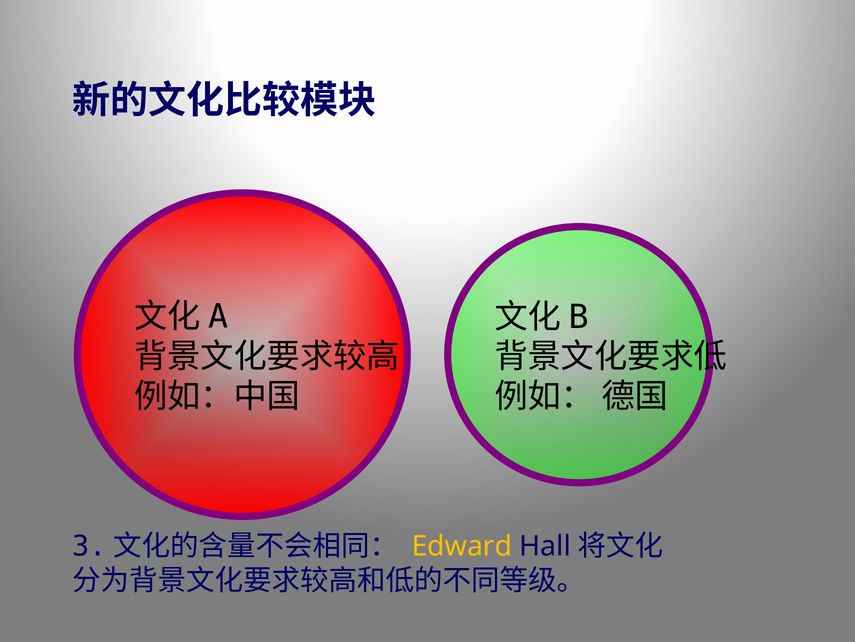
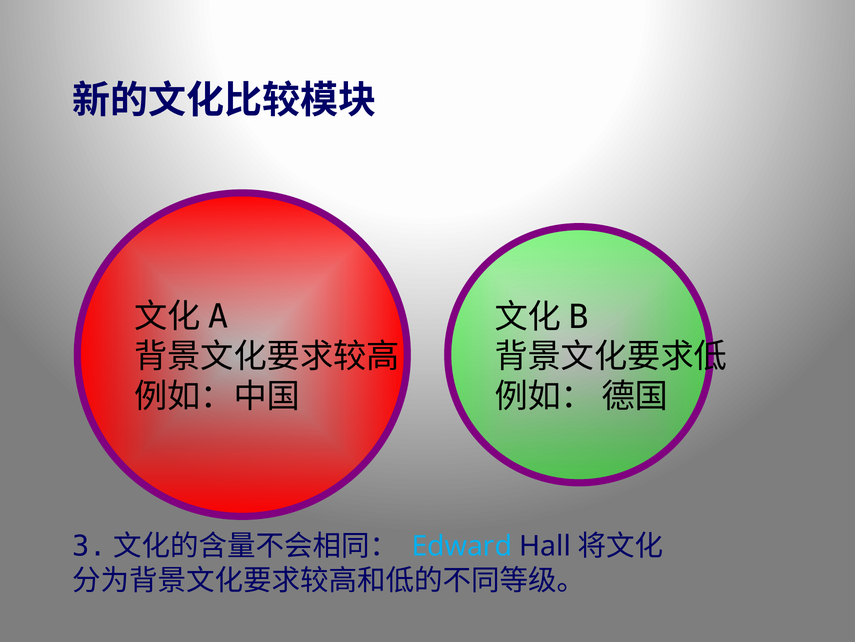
Edward colour: yellow -> light blue
